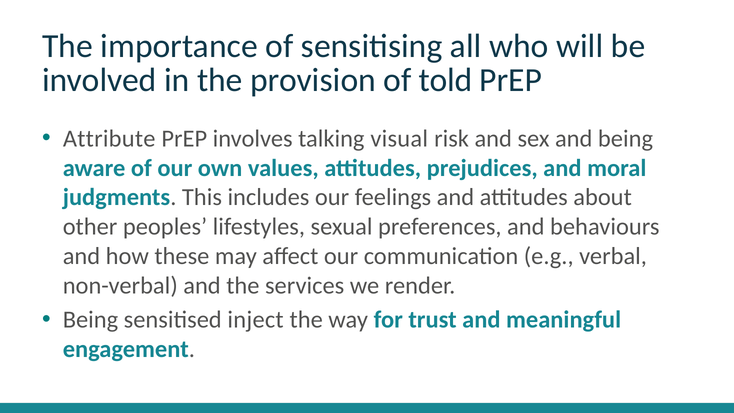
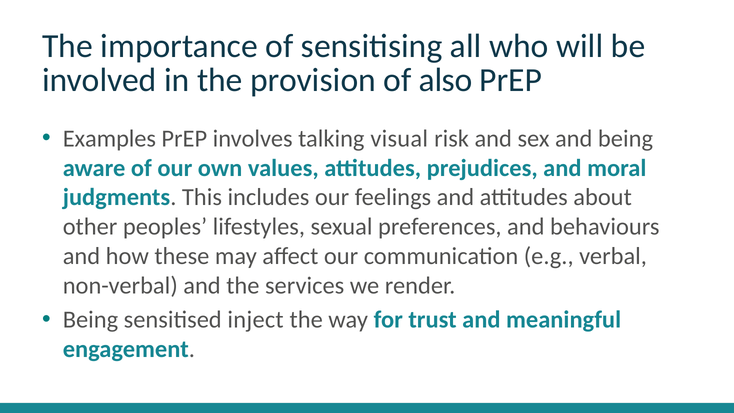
told: told -> also
Attribute: Attribute -> Examples
